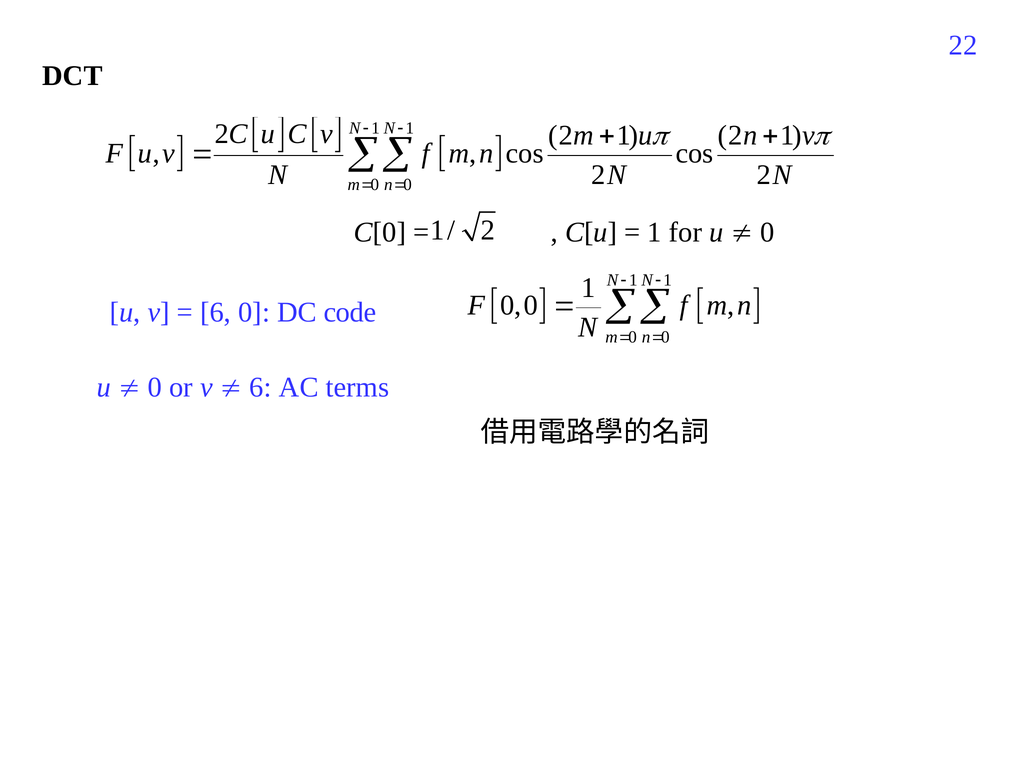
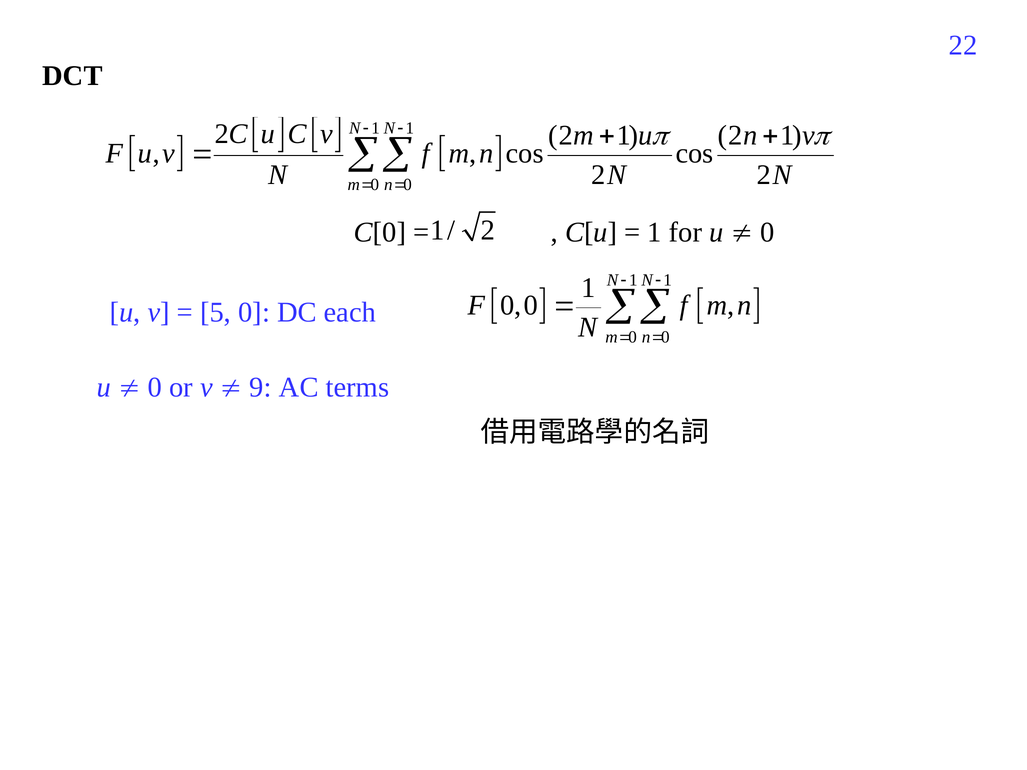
6 at (216, 312): 6 -> 5
code: code -> each
6 at (261, 387): 6 -> 9
